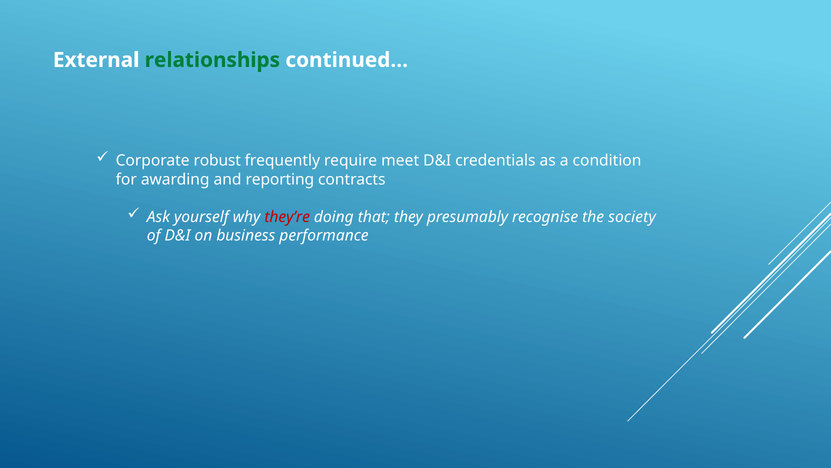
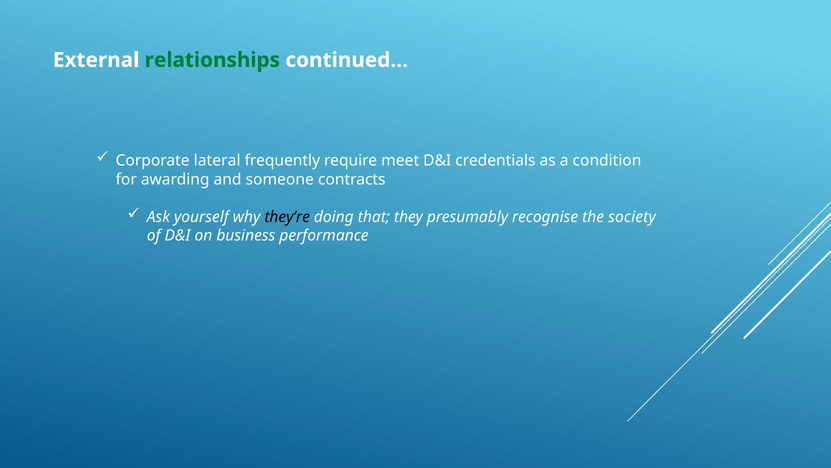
robust: robust -> lateral
reporting: reporting -> someone
they’re colour: red -> black
